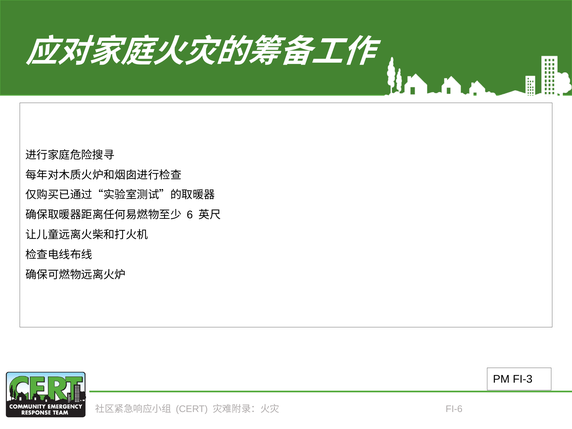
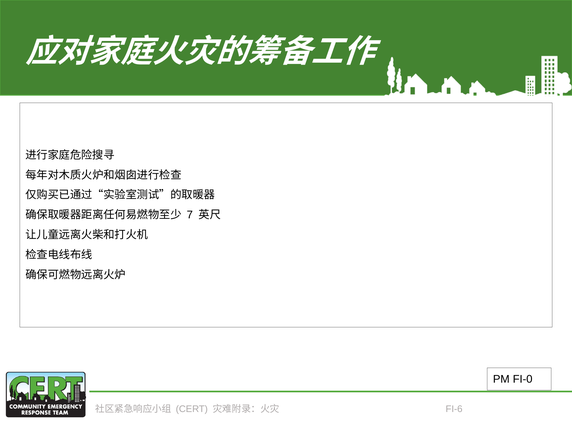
6: 6 -> 7
FI-3: FI-3 -> FI-0
